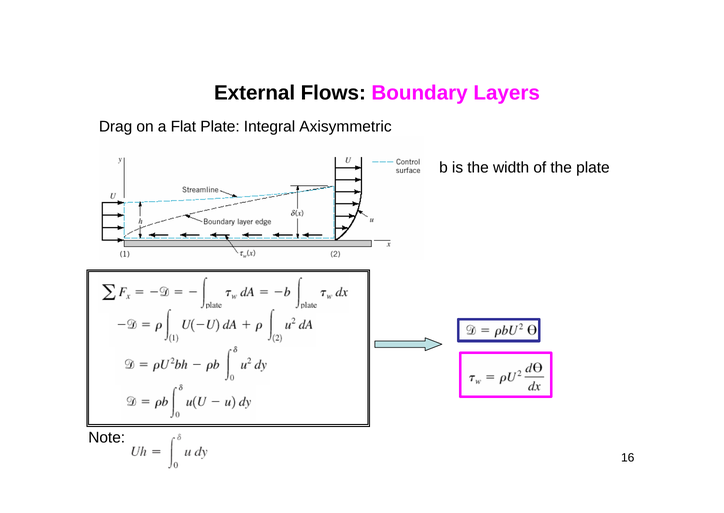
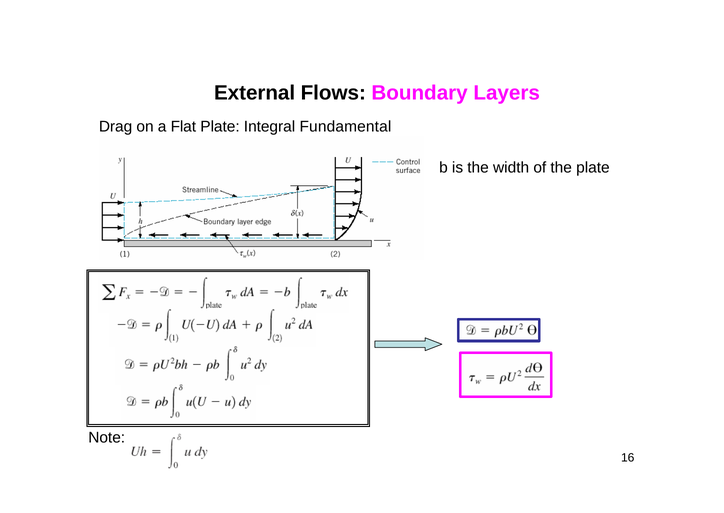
Axisymmetric: Axisymmetric -> Fundamental
